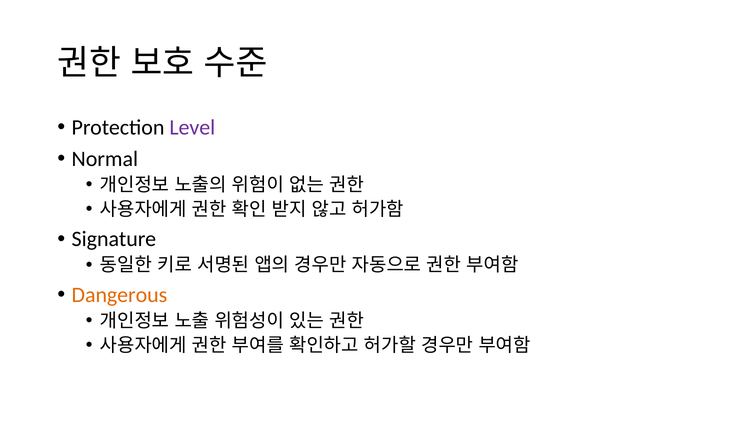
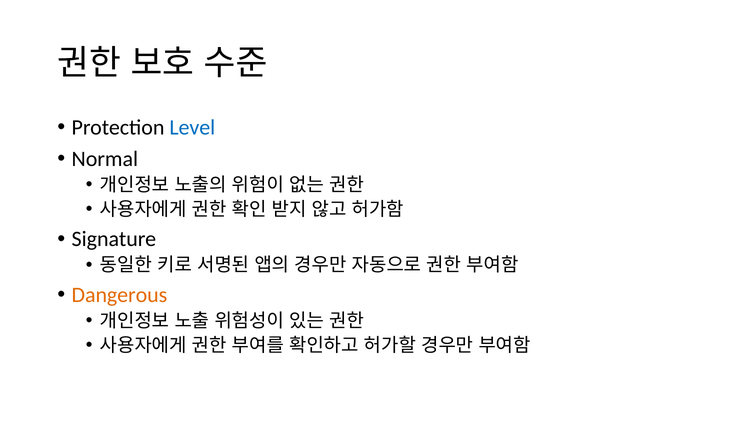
Level colour: purple -> blue
